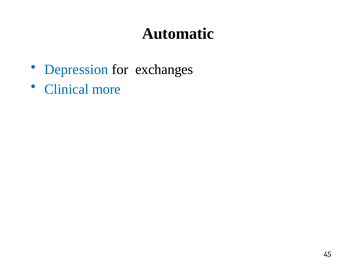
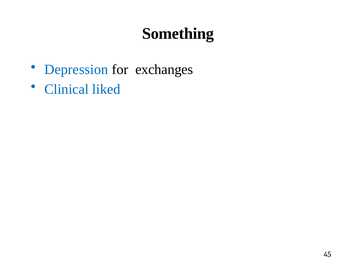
Automatic: Automatic -> Something
more: more -> liked
